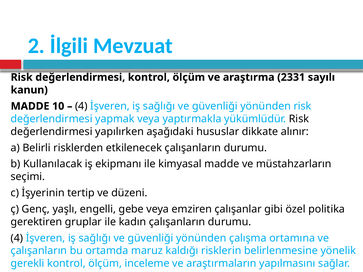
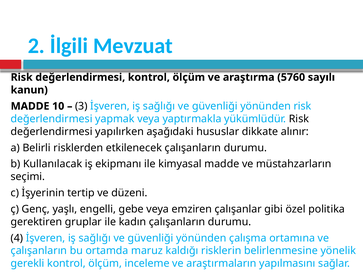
2331: 2331 -> 5760
4 at (81, 106): 4 -> 3
